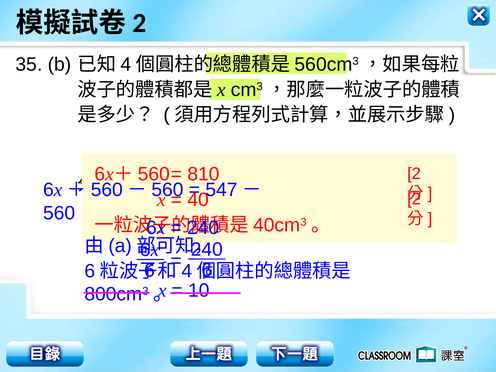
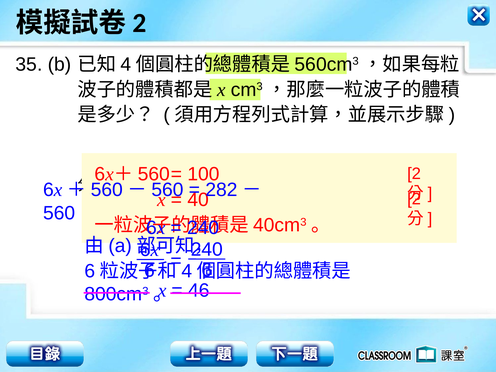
810: 810 -> 100
547: 547 -> 282
10: 10 -> 46
